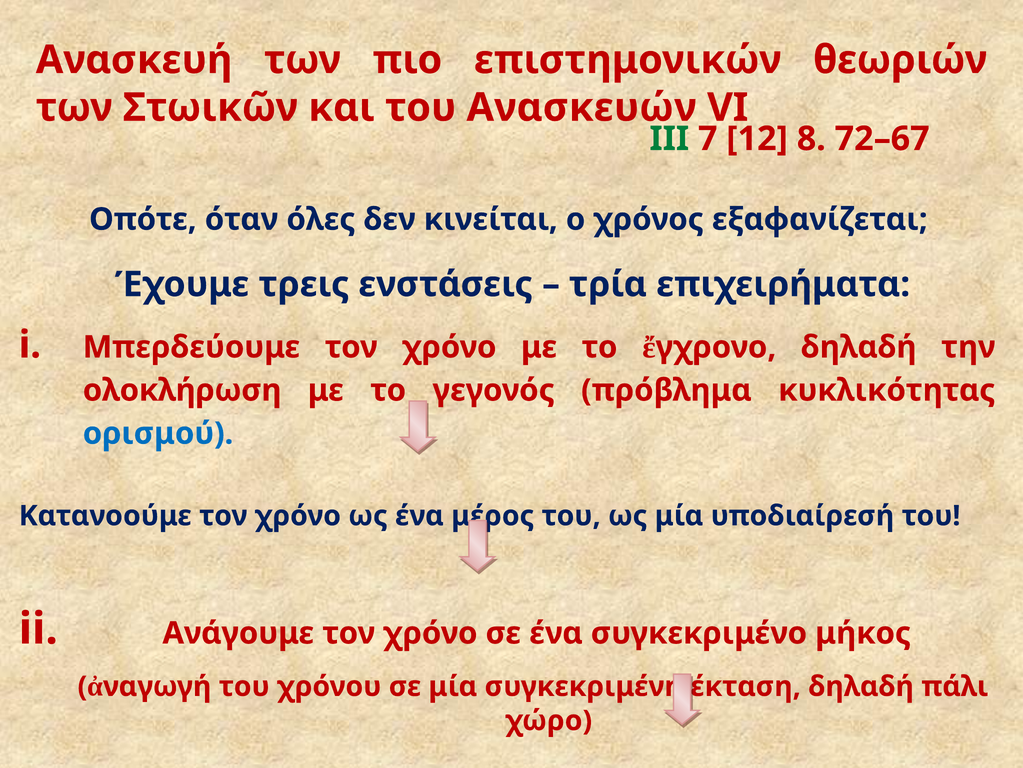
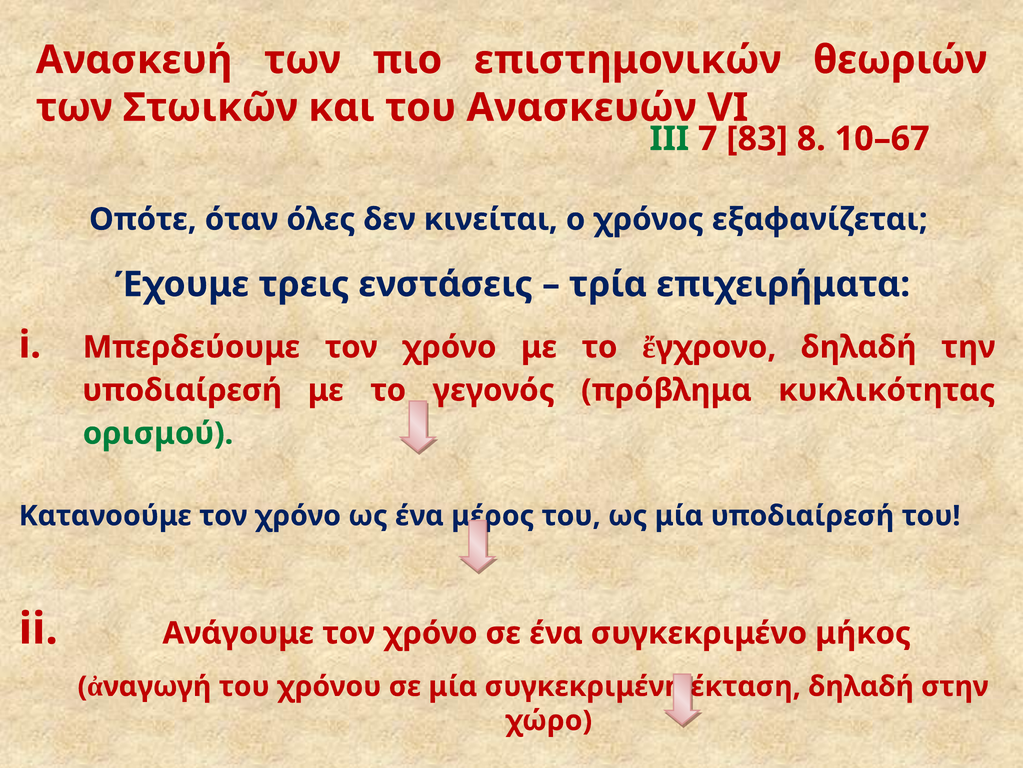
12: 12 -> 83
72–67: 72–67 -> 10–67
ολοκλήρωση at (182, 390): ολοκλήρωση -> υποδιαίρεσή
ορισμού colour: blue -> green
πάλι: πάλι -> στην
